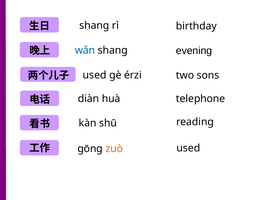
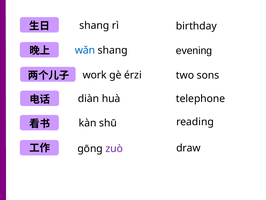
used at (95, 75): used -> work
used at (188, 148): used -> draw
zuò colour: orange -> purple
